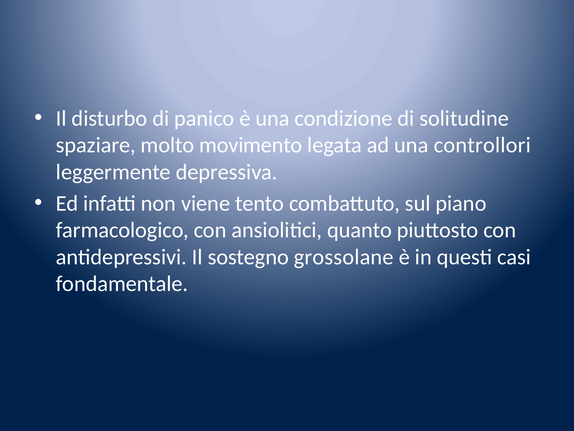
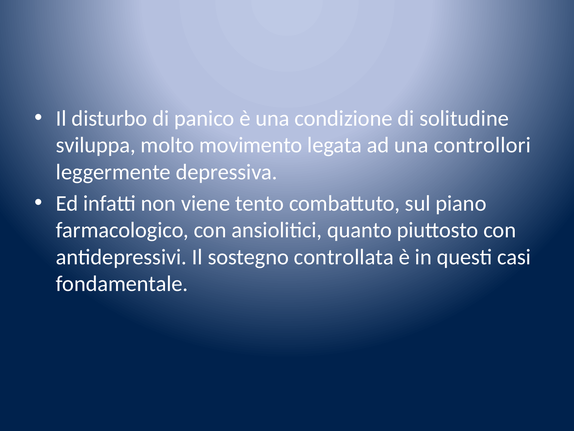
spaziare: spaziare -> sviluppa
grossolane: grossolane -> controllata
